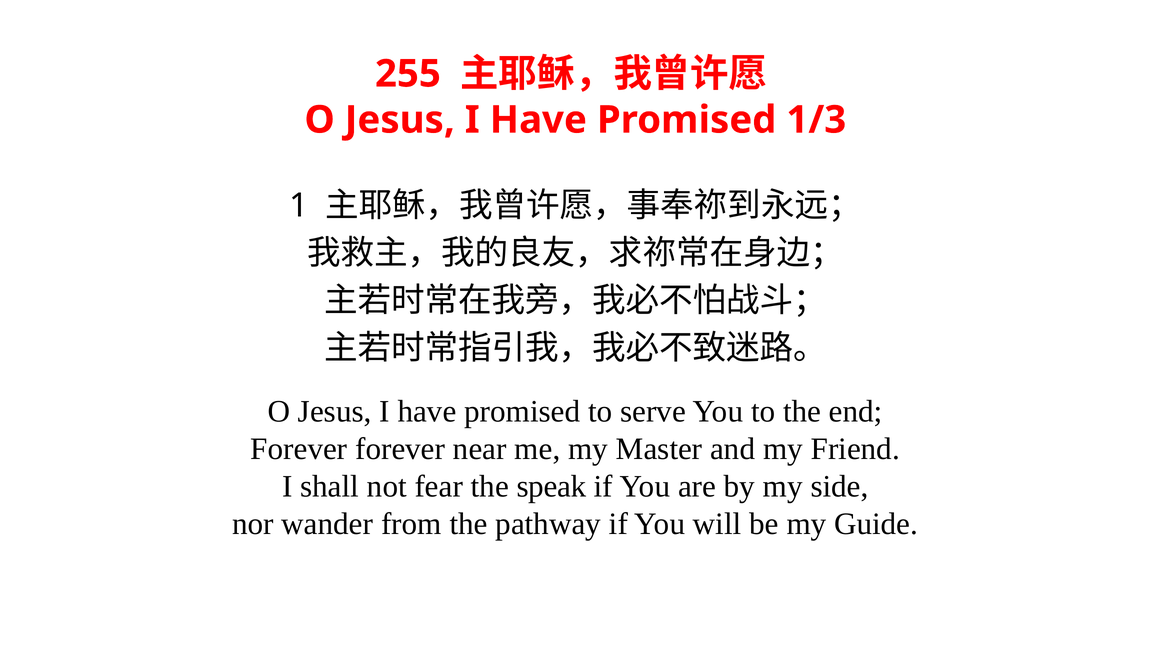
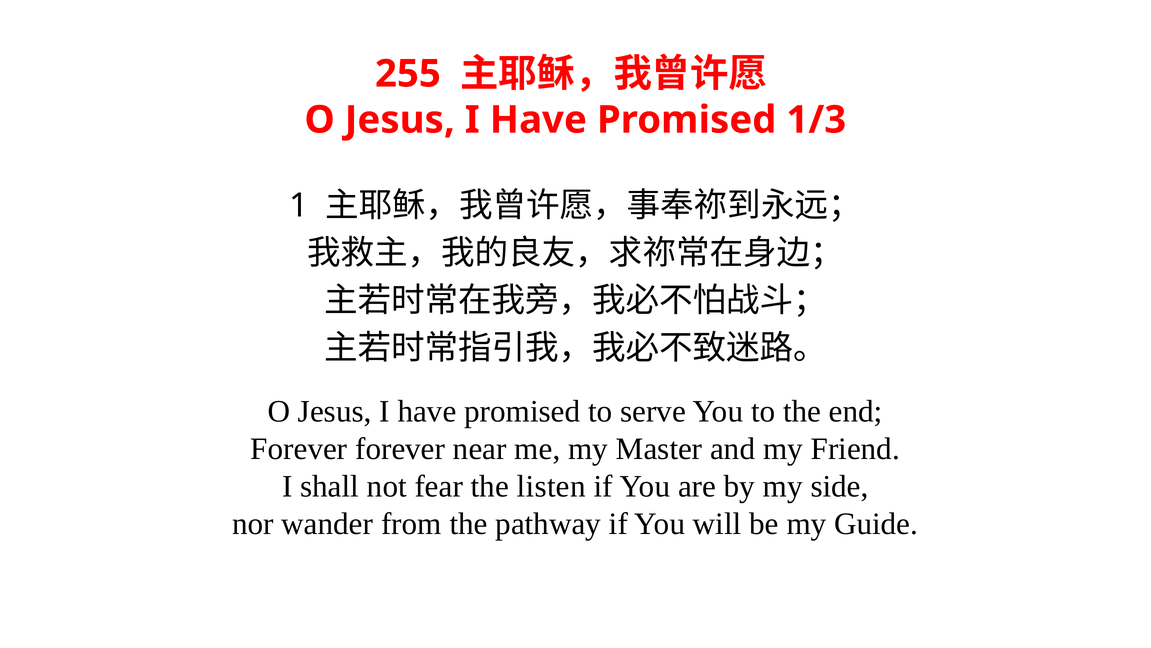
speak: speak -> listen
